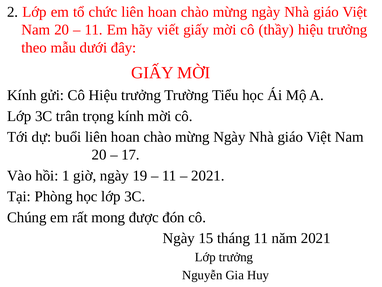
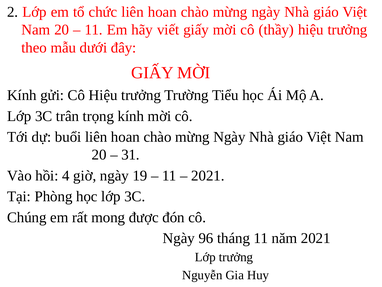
17: 17 -> 31
1: 1 -> 4
15: 15 -> 96
